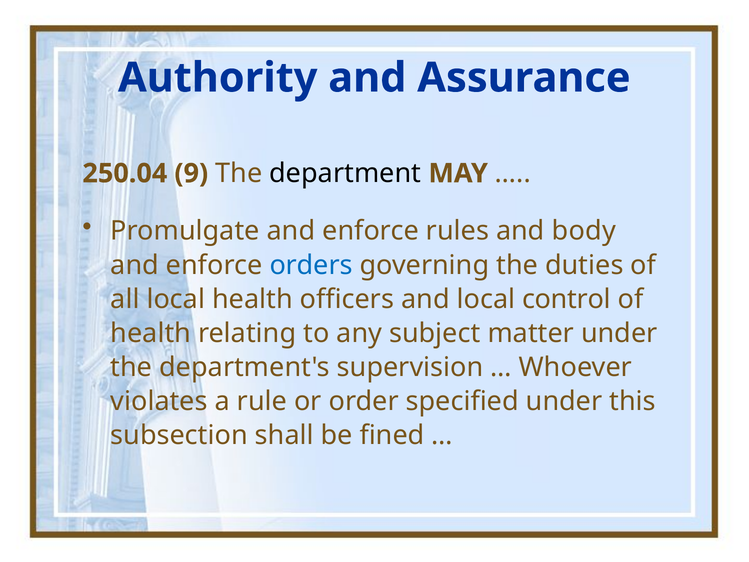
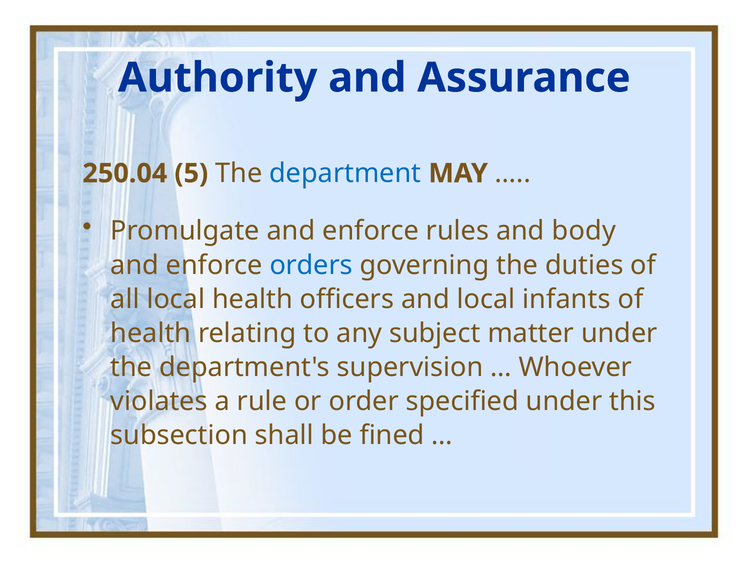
9: 9 -> 5
department colour: black -> blue
control: control -> infants
